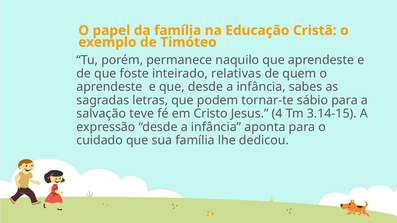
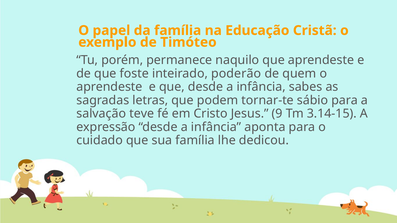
relativas: relativas -> poderão
4: 4 -> 9
